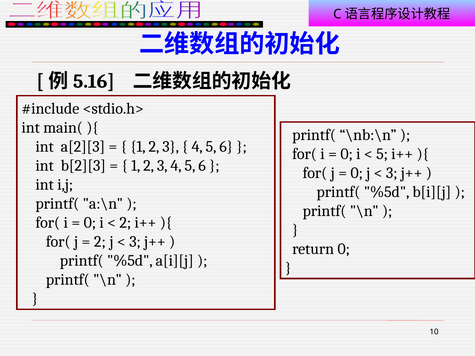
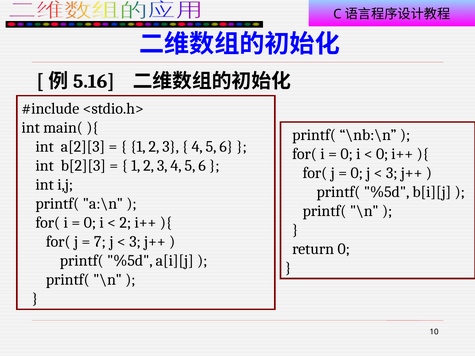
5 at (382, 154): 5 -> 0
2 at (100, 242): 2 -> 7
